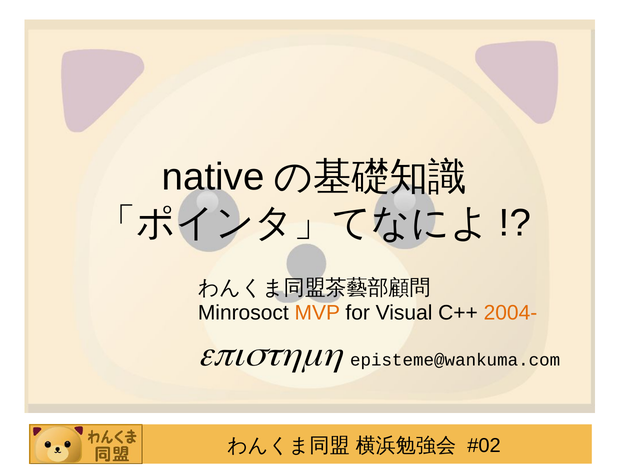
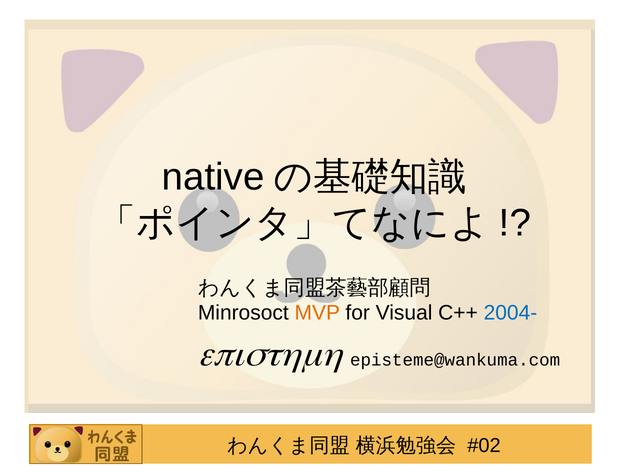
2004- colour: orange -> blue
